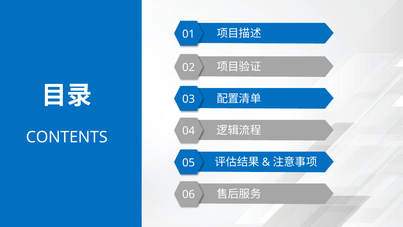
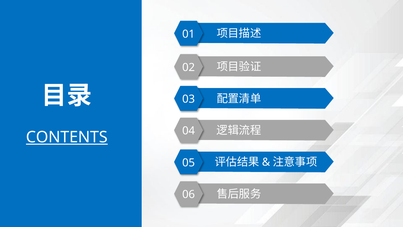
CONTENTS underline: none -> present
